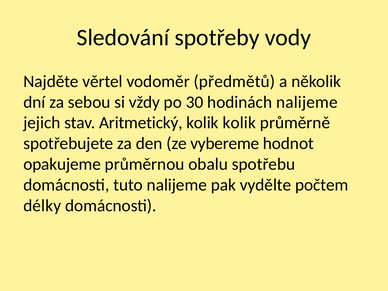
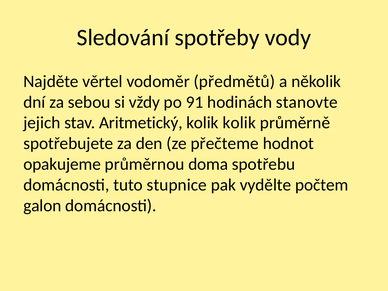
30: 30 -> 91
hodinách nalijeme: nalijeme -> stanovte
vybereme: vybereme -> přečteme
obalu: obalu -> doma
tuto nalijeme: nalijeme -> stupnice
délky: délky -> galon
